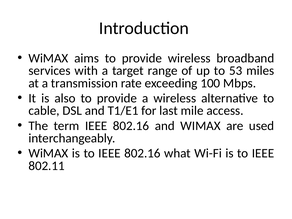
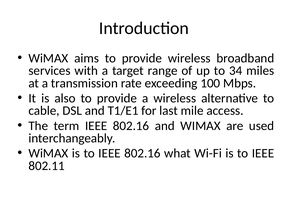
53: 53 -> 34
